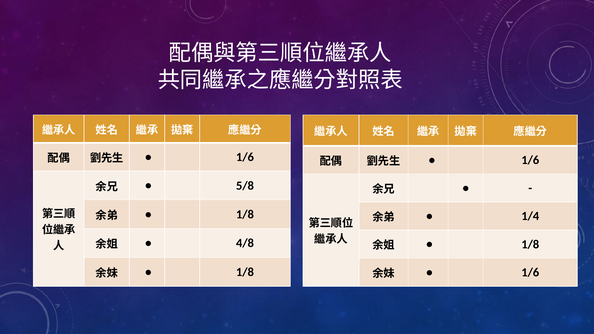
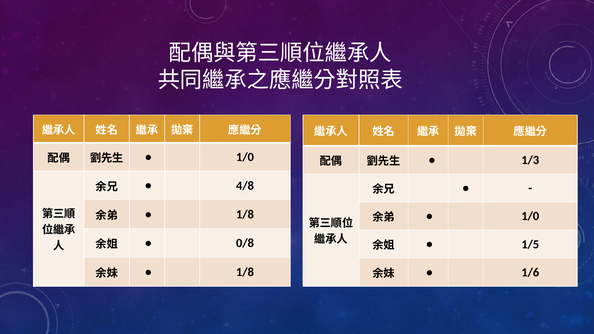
1/6 at (245, 157): 1/6 -> 1/0
1/6 at (530, 160): 1/6 -> 1/3
5/8: 5/8 -> 4/8
1/4 at (530, 216): 1/4 -> 1/0
4/8: 4/8 -> 0/8
1/8 at (530, 244): 1/8 -> 1/5
